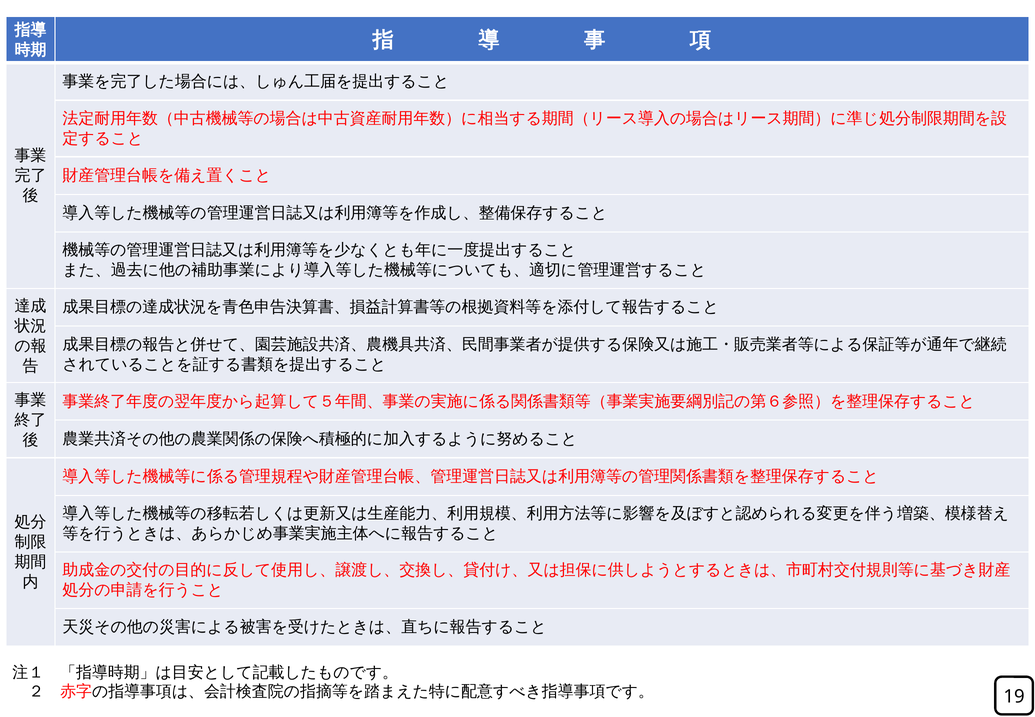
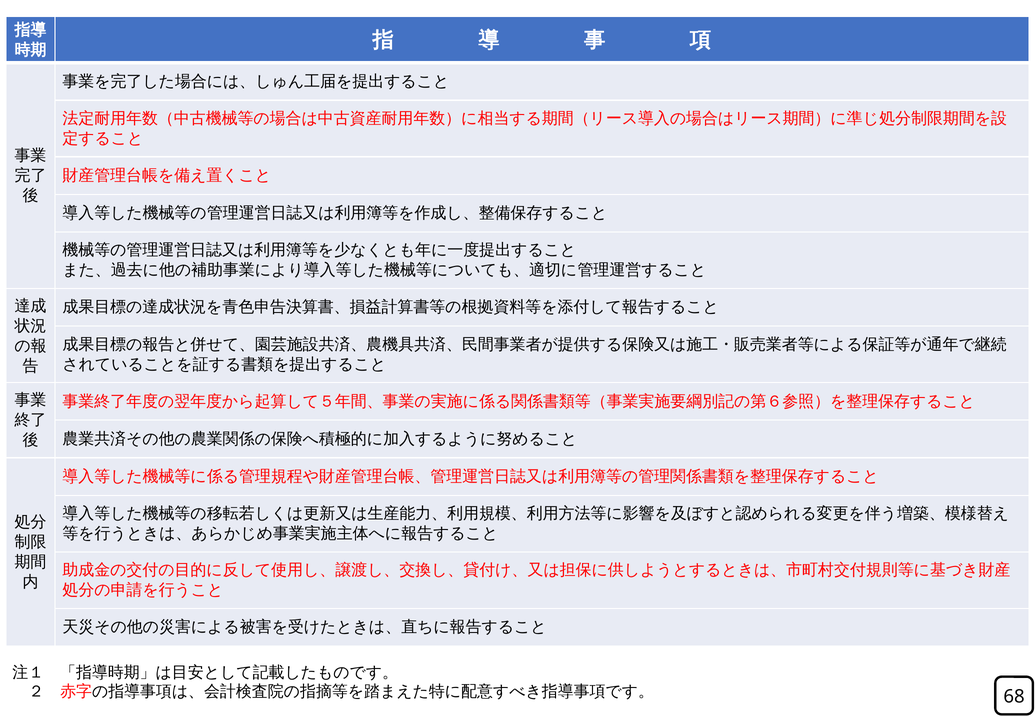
19: 19 -> 68
